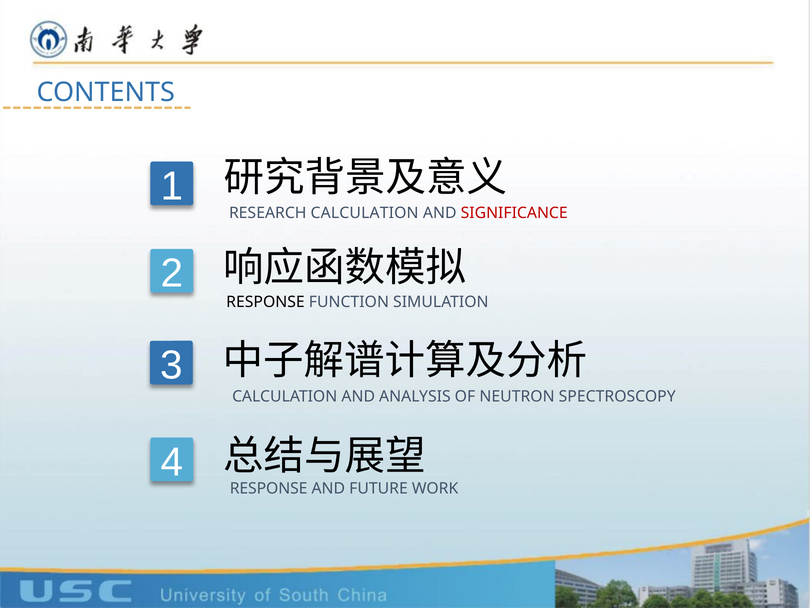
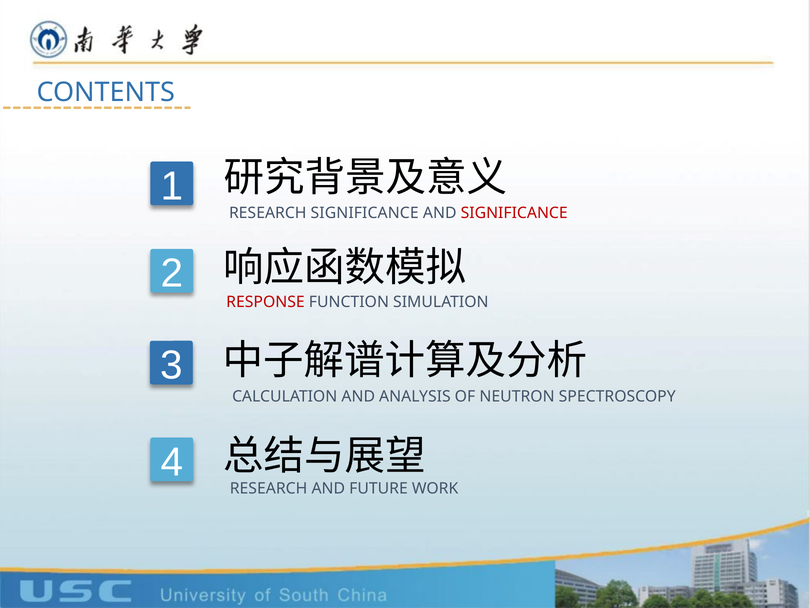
RESEARCH CALCULATION: CALCULATION -> SIGNIFICANCE
RESPONSE at (265, 302) colour: black -> red
RESPONSE at (269, 488): RESPONSE -> RESEARCH
